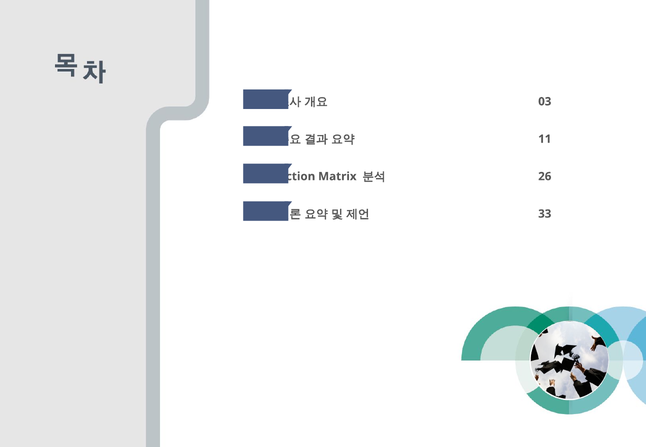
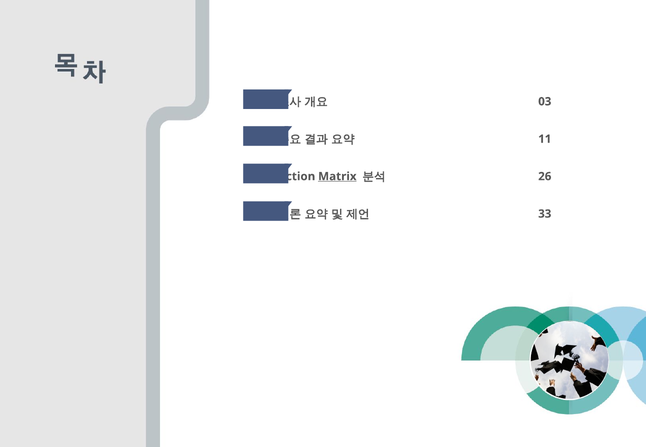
Matrix underline: none -> present
